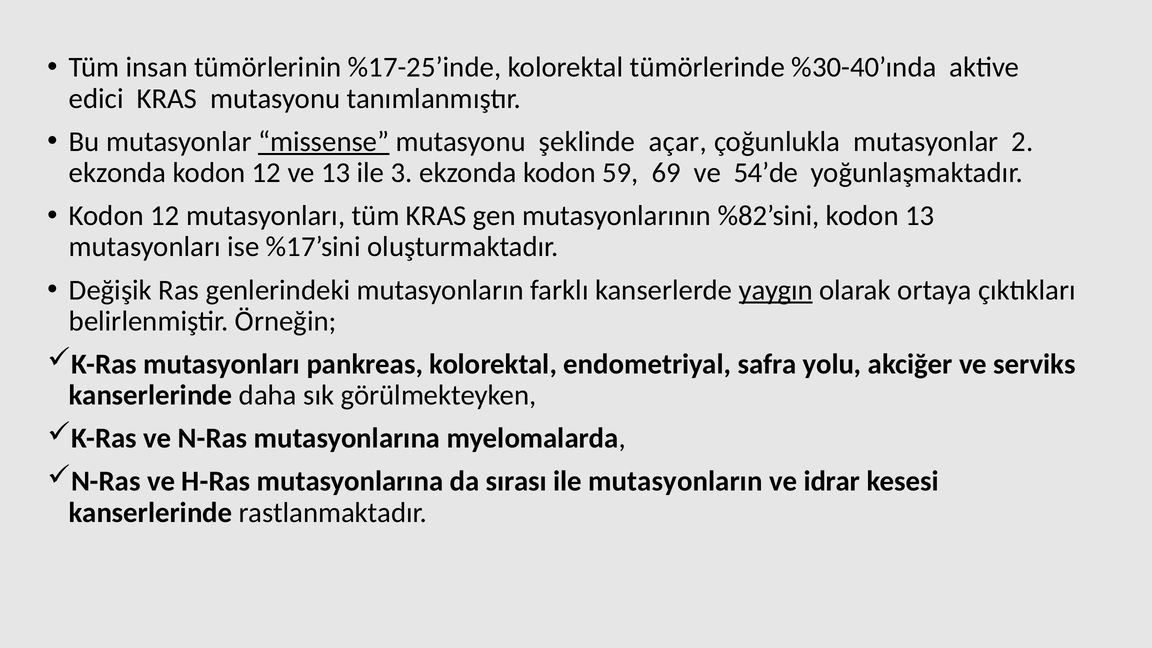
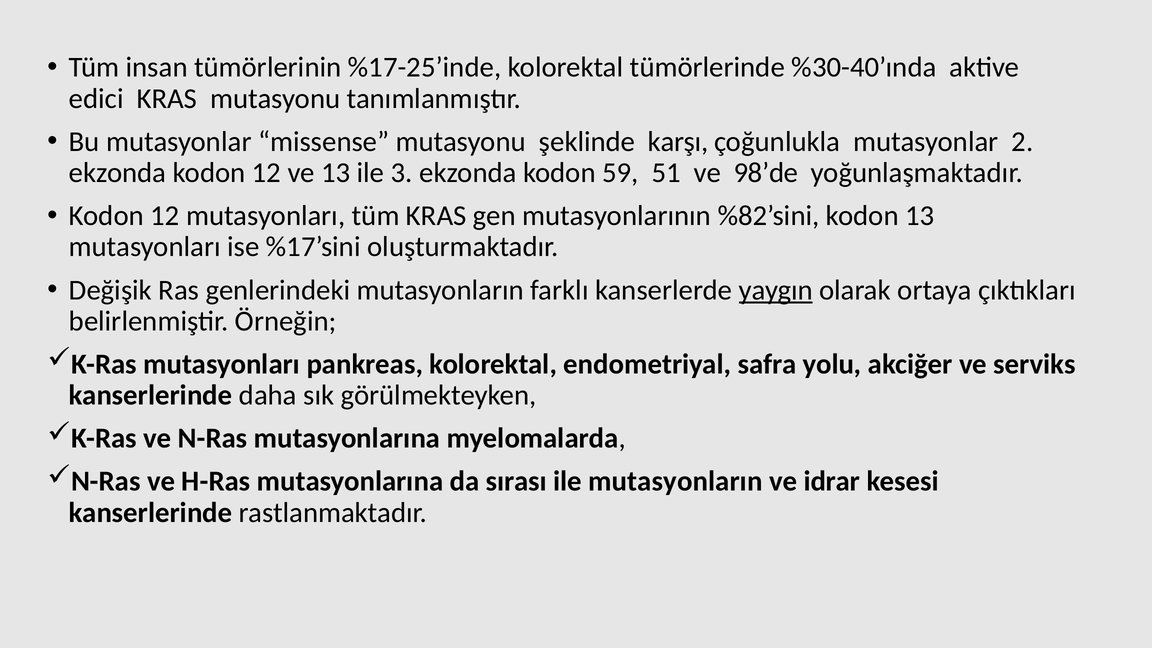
missense underline: present -> none
açar: açar -> karşı
69: 69 -> 51
54’de: 54’de -> 98’de
